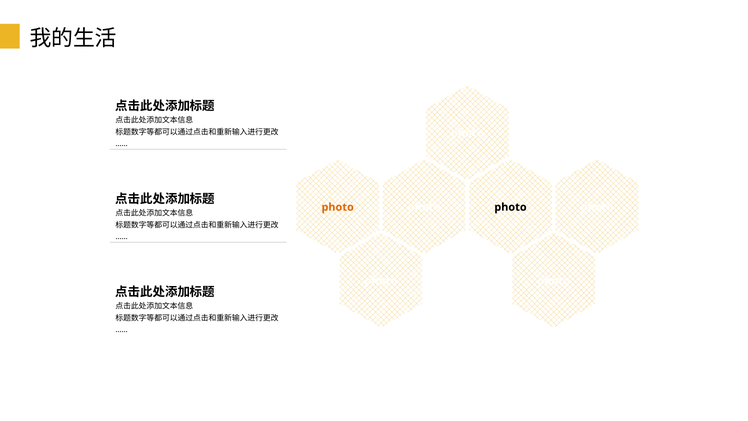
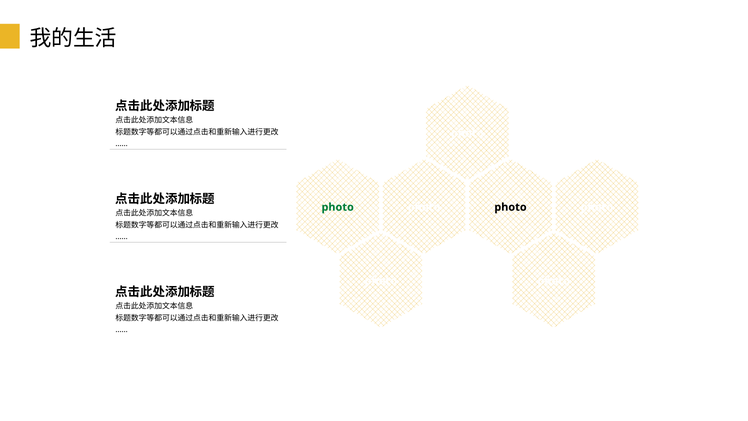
photo at (338, 207) colour: orange -> green
